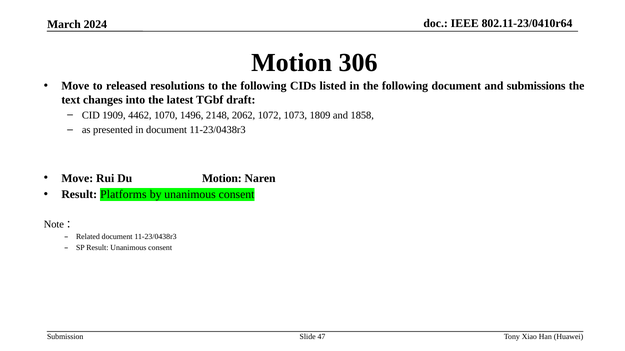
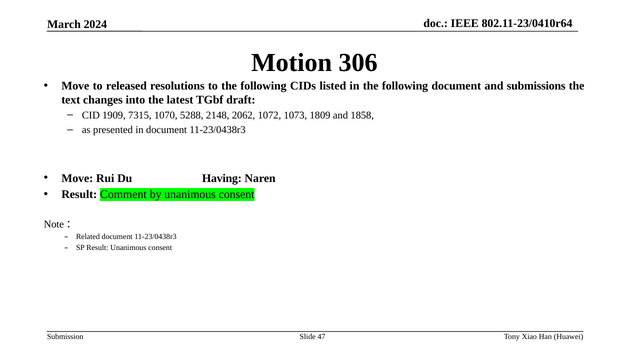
4462: 4462 -> 7315
1496: 1496 -> 5288
Du Motion: Motion -> Having
Platforms: Platforms -> Comment
